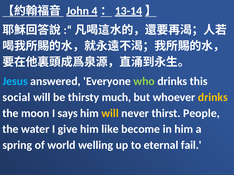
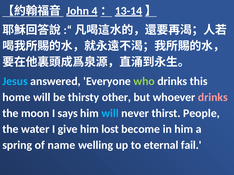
social: social -> home
much: much -> other
drinks at (213, 97) colour: yellow -> pink
will at (110, 113) colour: yellow -> light blue
like: like -> lost
world: world -> name
